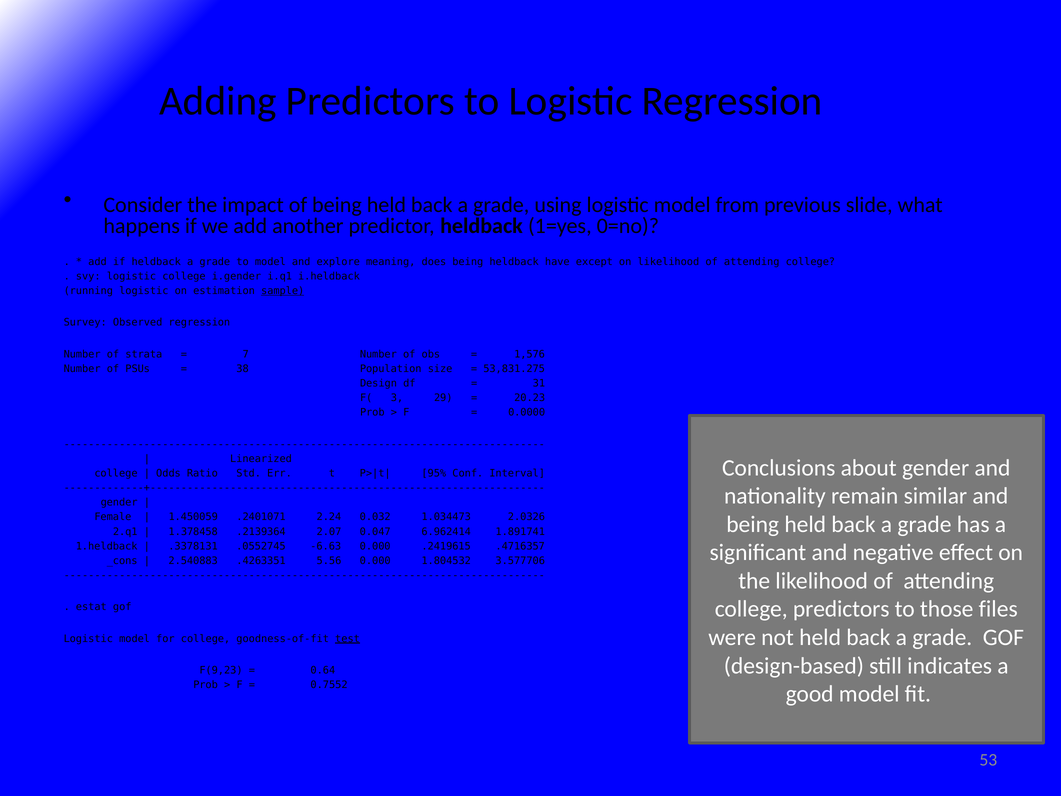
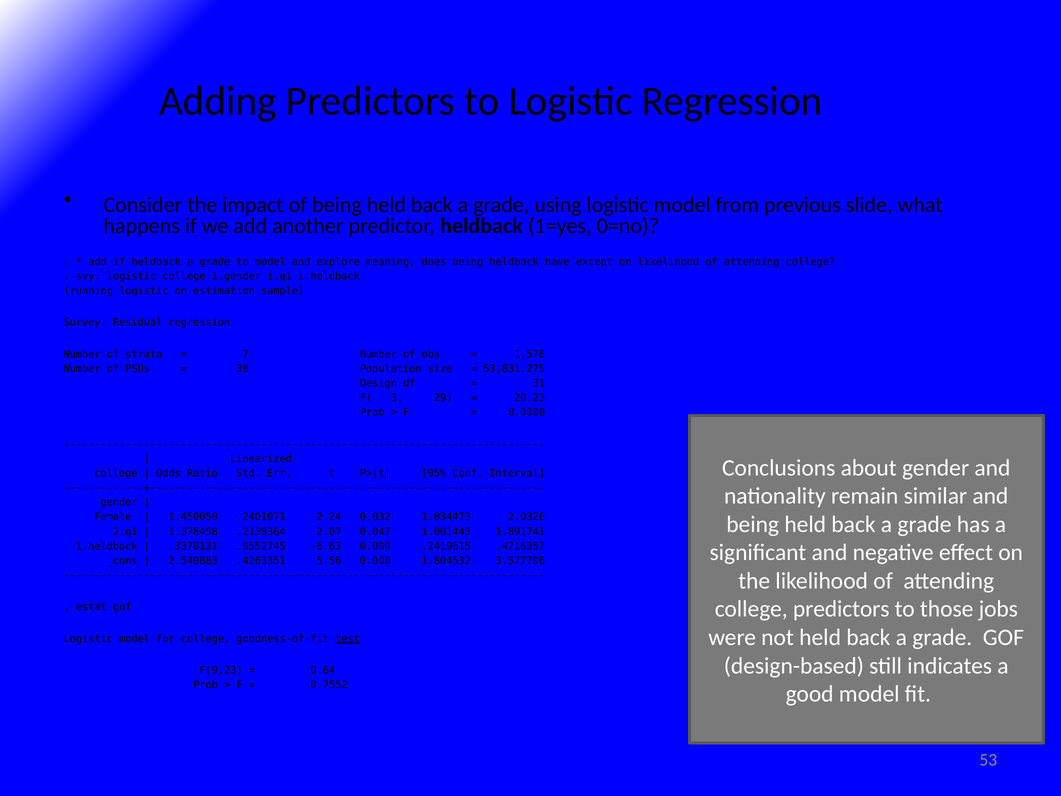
sample underline: present -> none
Observed: Observed -> Residual
6.962414: 6.962414 -> 1.001443
files: files -> jobs
